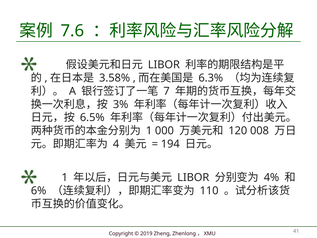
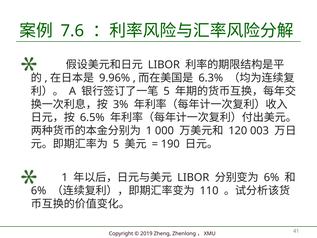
3.58%: 3.58% -> 9.96%
7 at (167, 91): 7 -> 5
008: 008 -> 003
4 at (116, 144): 4 -> 5
194: 194 -> 190
4% at (271, 177): 4% -> 6%
